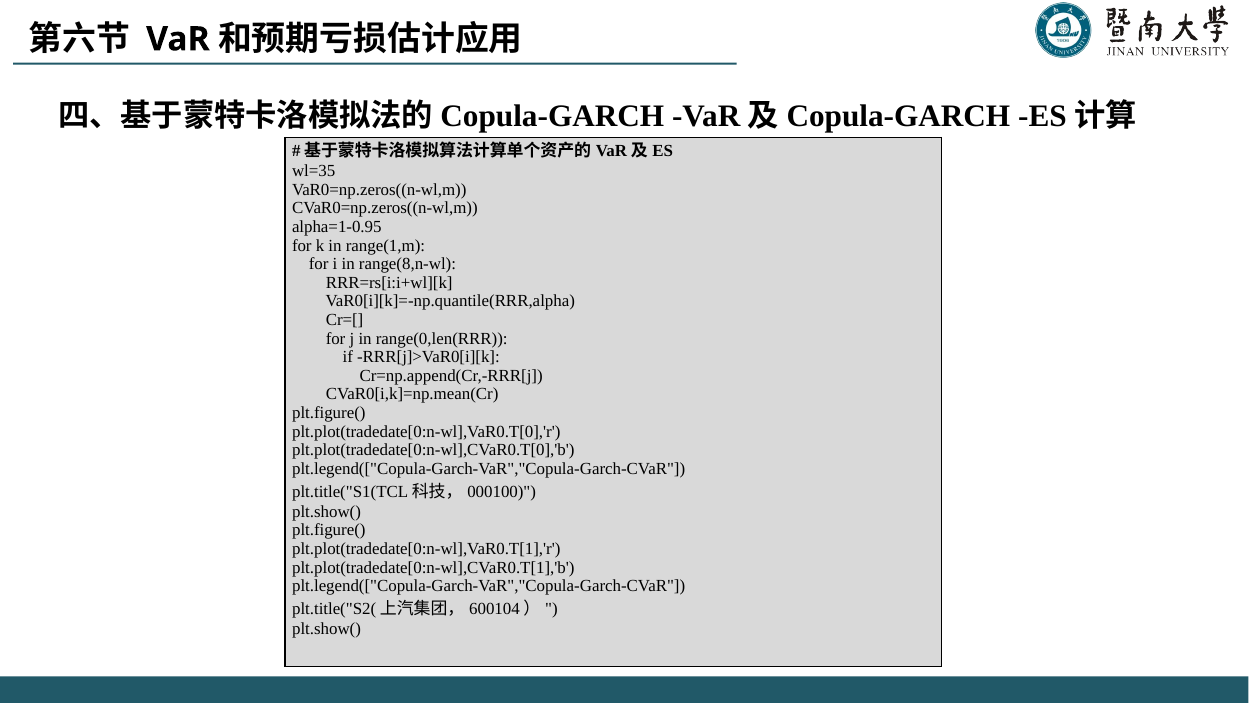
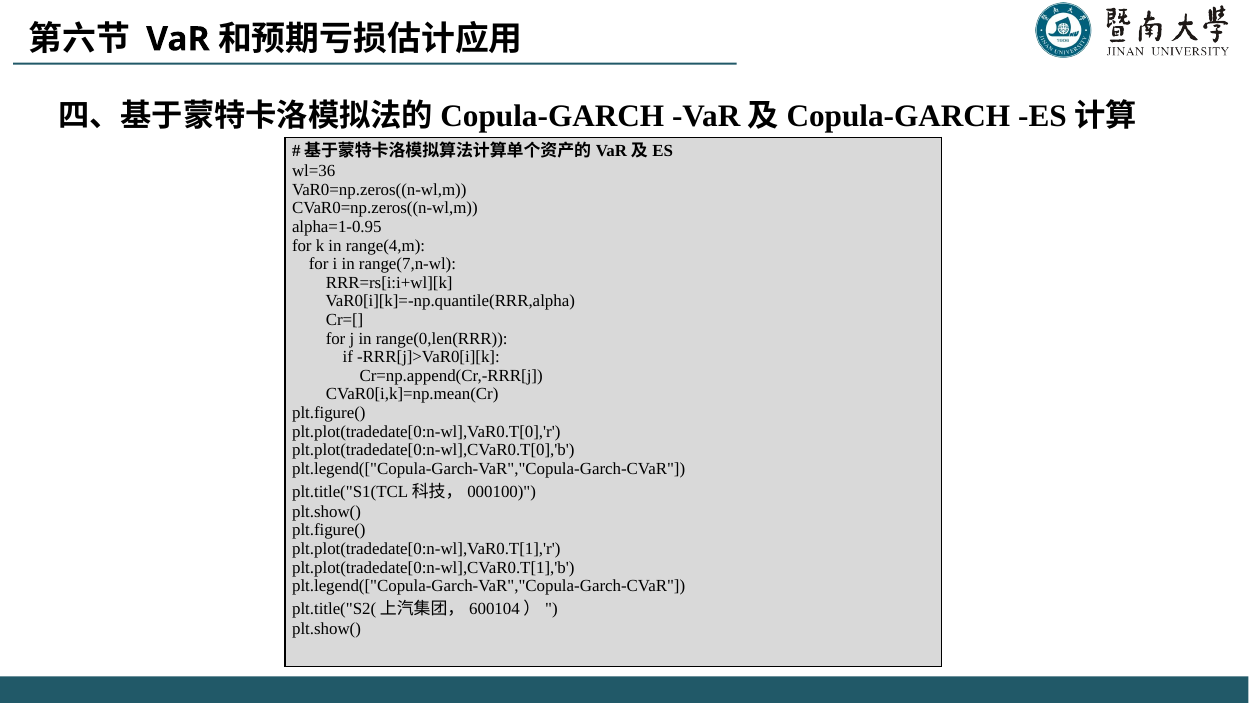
wl=35: wl=35 -> wl=36
range(1,m: range(1,m -> range(4,m
range(8,n-wl: range(8,n-wl -> range(7,n-wl
